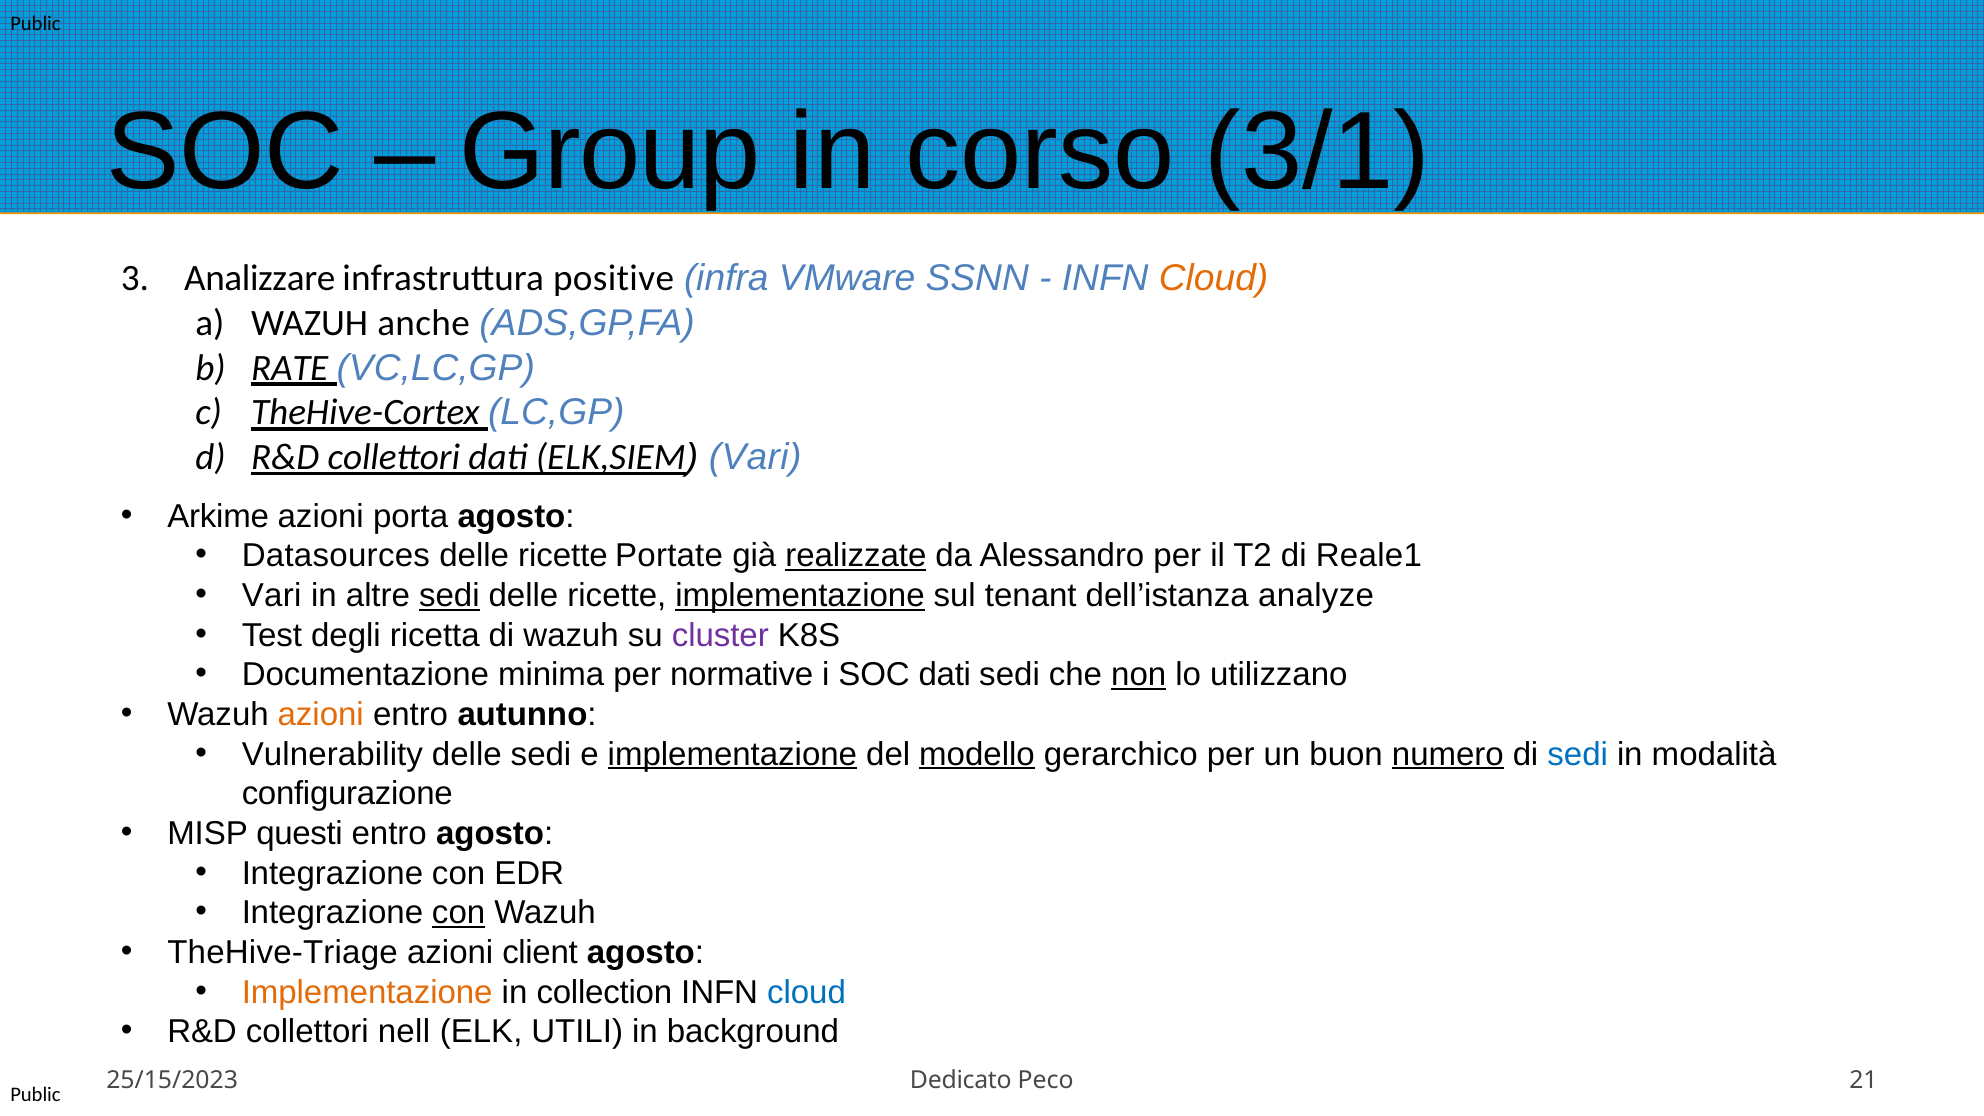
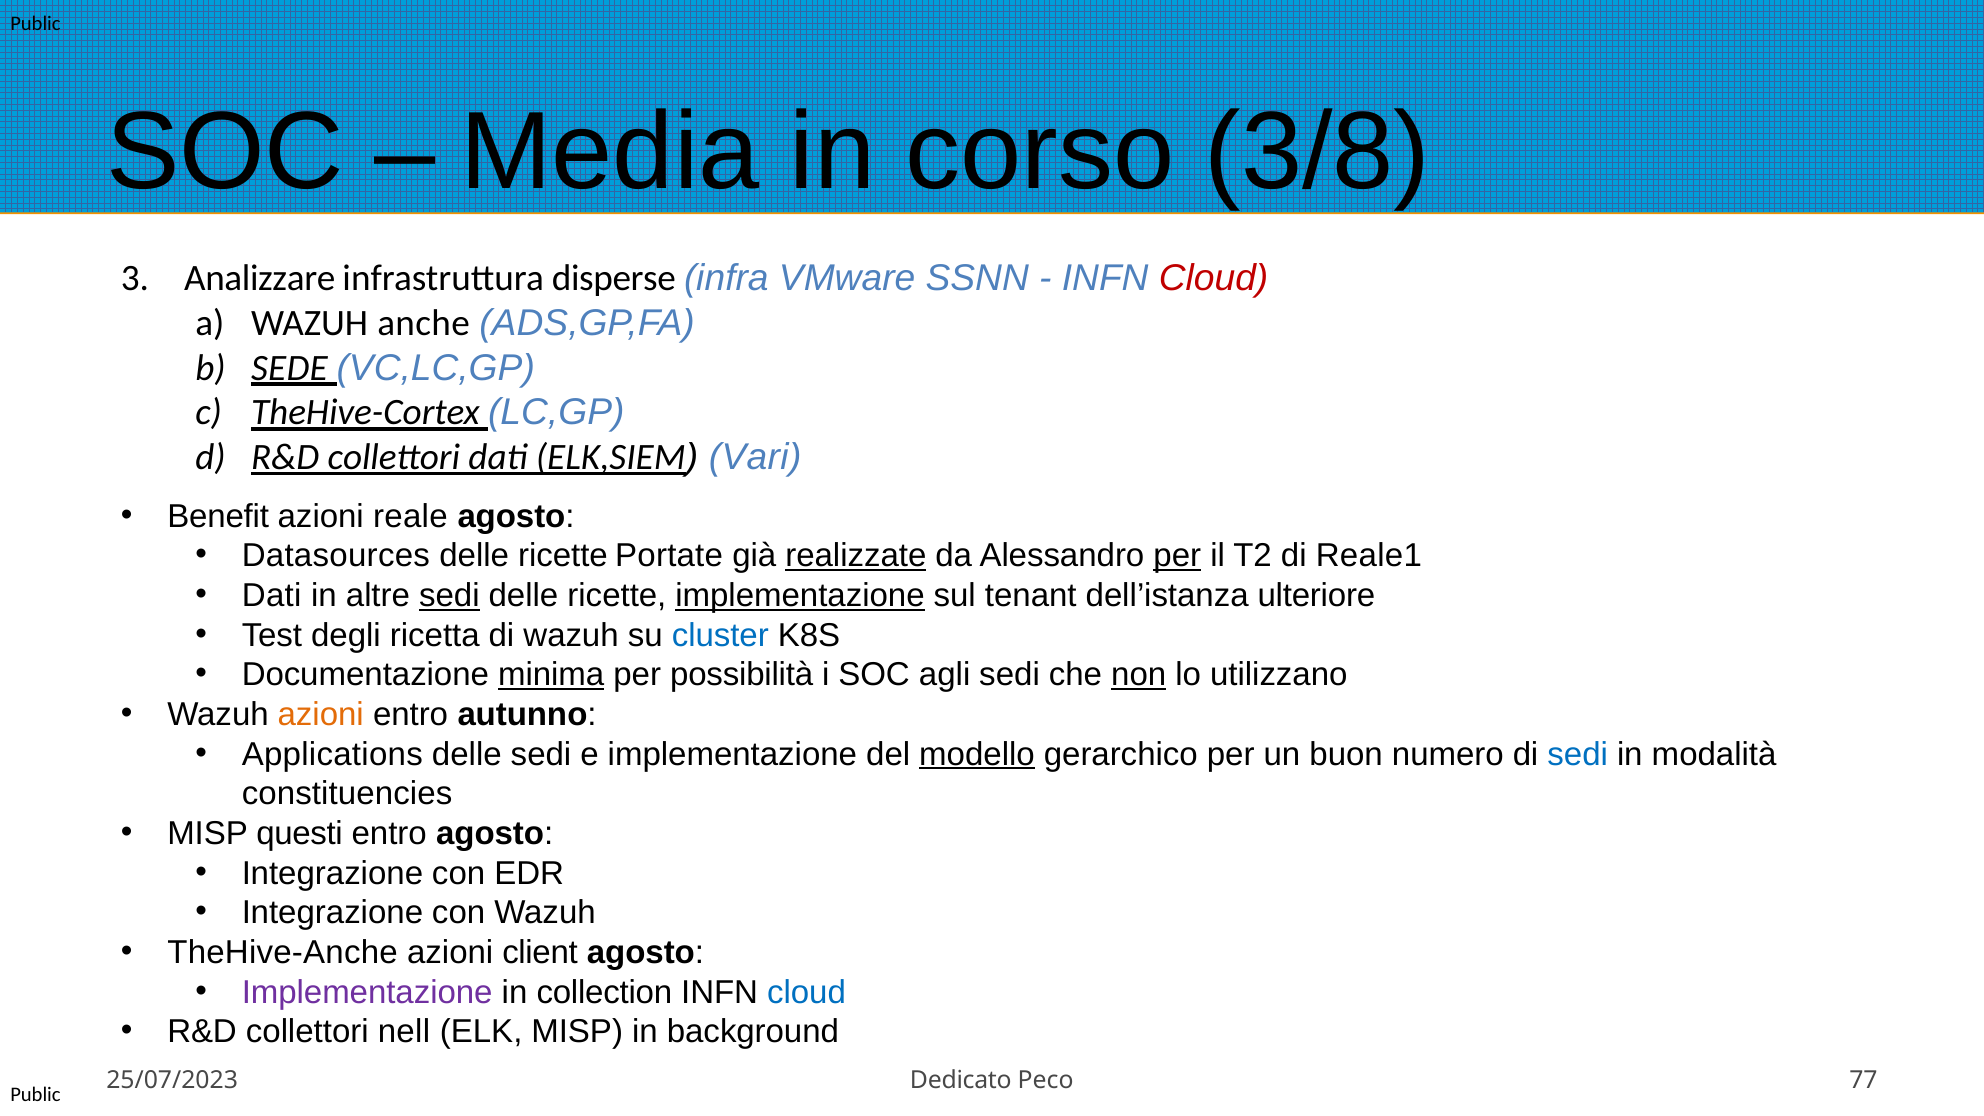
Group: Group -> Media
3/1: 3/1 -> 3/8
positive: positive -> disperse
Cloud at (1214, 279) colour: orange -> red
RATE: RATE -> SEDE
Arkime: Arkime -> Benefit
porta: porta -> reale
per at (1177, 556) underline: none -> present
Vari at (272, 596): Vari -> Dati
analyze: analyze -> ulteriore
cluster colour: purple -> blue
minima underline: none -> present
normative: normative -> possibilità
SOC dati: dati -> agli
Vulnerability: Vulnerability -> Applications
implementazione at (732, 754) underline: present -> none
numero underline: present -> none
configurazione: configurazione -> constituencies
con at (459, 913) underline: present -> none
TheHive-Triage: TheHive-Triage -> TheHive-Anche
Implementazione at (367, 992) colour: orange -> purple
ELK UTILI: UTILI -> MISP
25/15/2023: 25/15/2023 -> 25/07/2023
21: 21 -> 77
